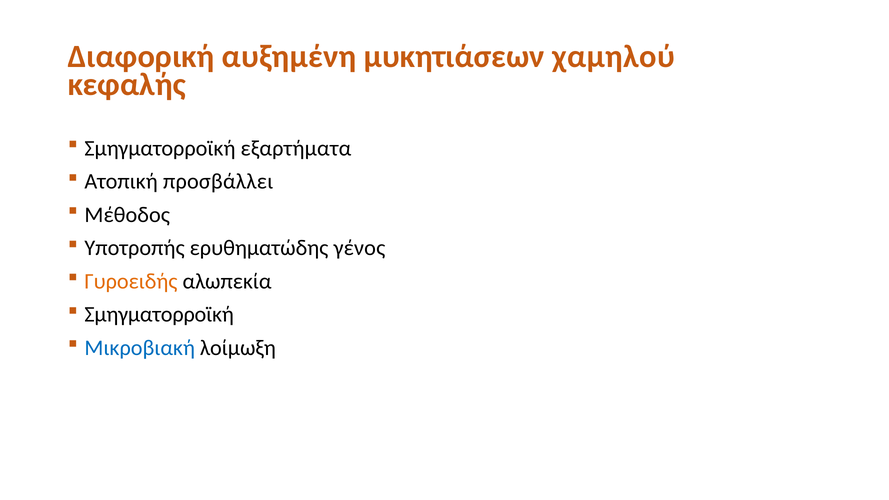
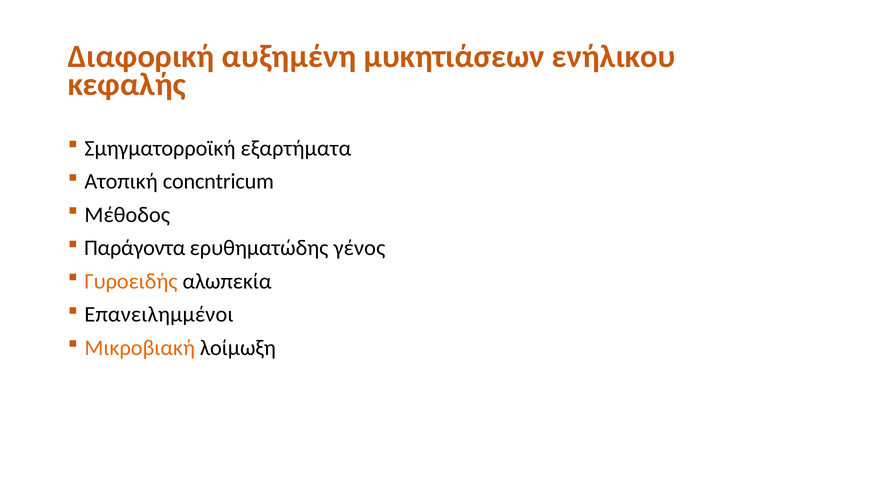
χαμηλού: χαμηλού -> ενήλικου
προσβάλλει: προσβάλλει -> concntricum
Υποτροπής: Υποτροπής -> Παράγοντα
Σμηγματορροϊκή at (159, 315): Σμηγματορροϊκή -> Επανειλημμένοι
Μικροβιακή colour: blue -> orange
